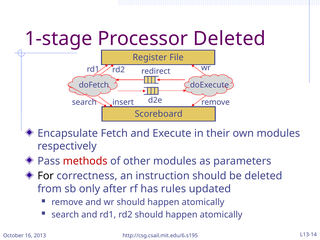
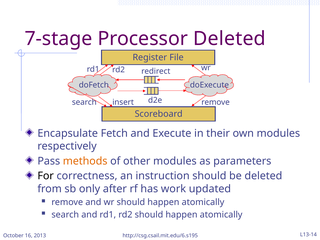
1-stage: 1-stage -> 7-stage
methods colour: red -> orange
rules: rules -> work
